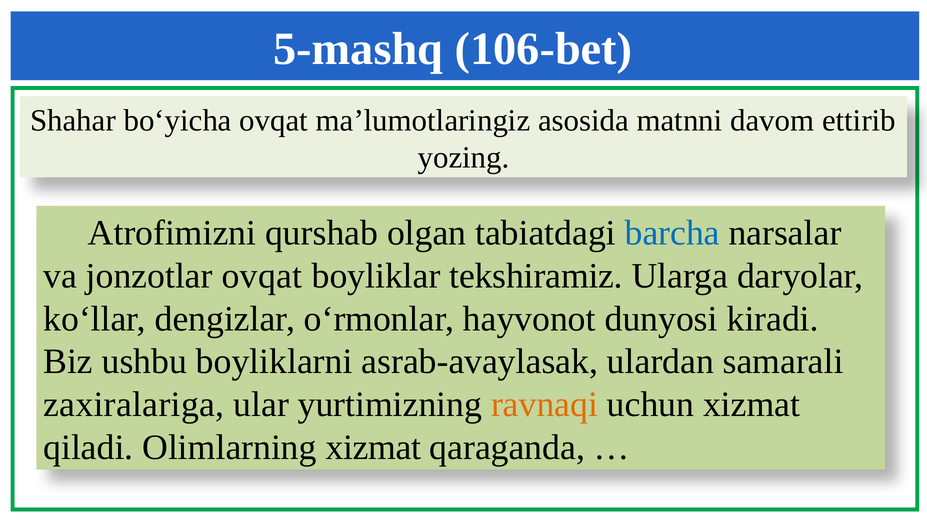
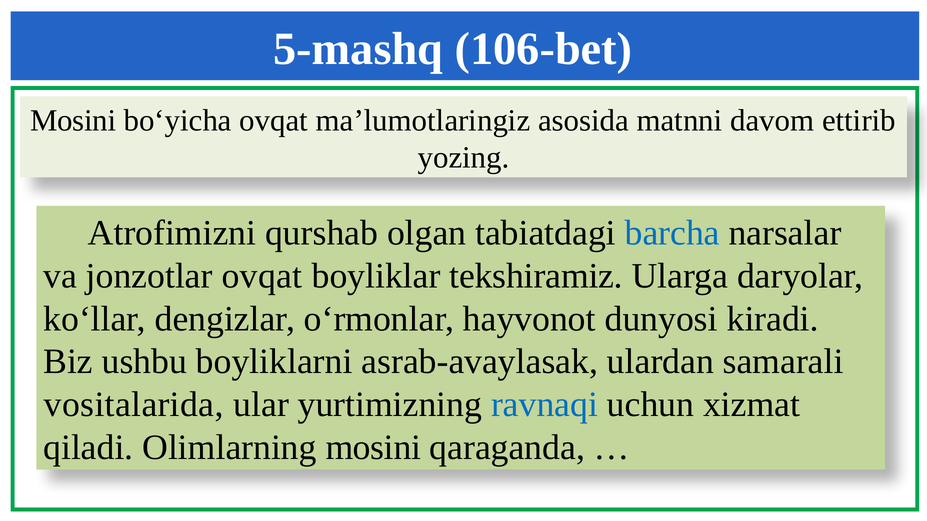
Shahar at (73, 121): Shahar -> Mosini
zaxiralariga: zaxiralariga -> vositalarida
ravnaqi colour: orange -> blue
Olimlarning xizmat: xizmat -> mosini
